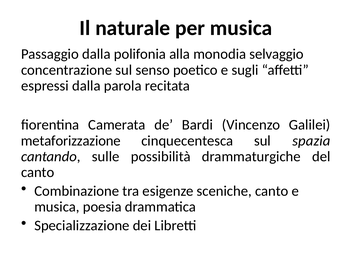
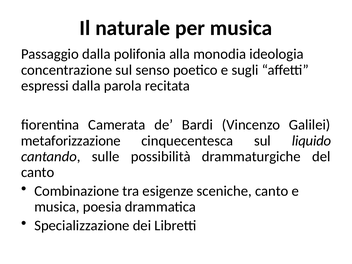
selvaggio: selvaggio -> ideologia
spazia: spazia -> liquido
